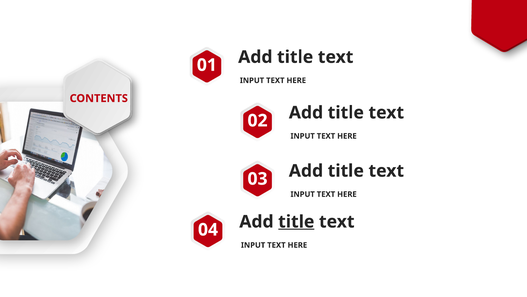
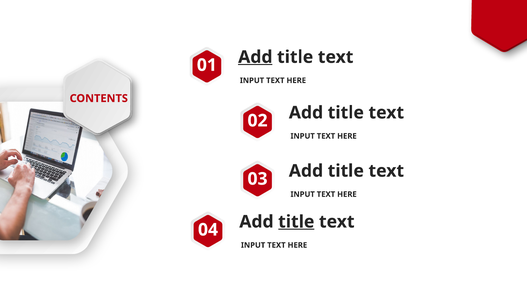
Add at (255, 57) underline: none -> present
